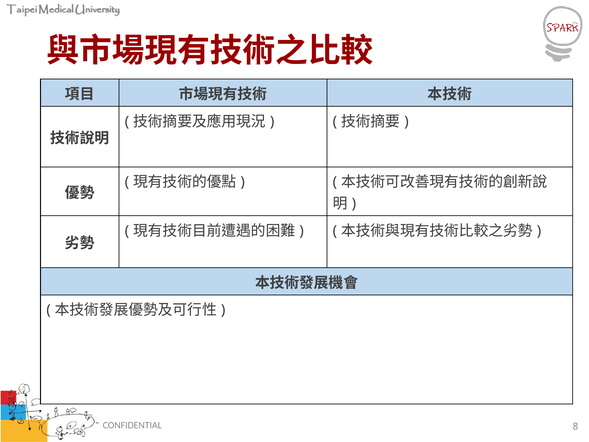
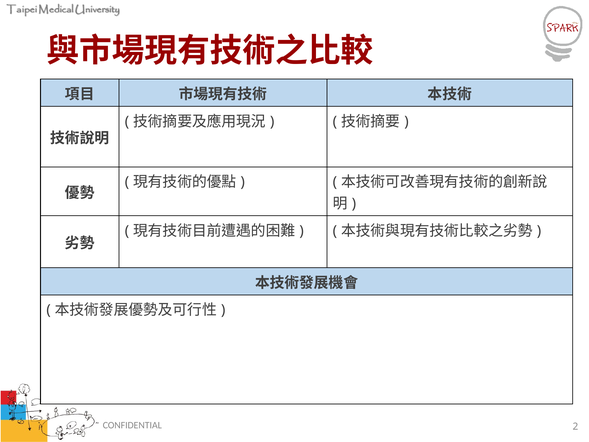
8: 8 -> 2
